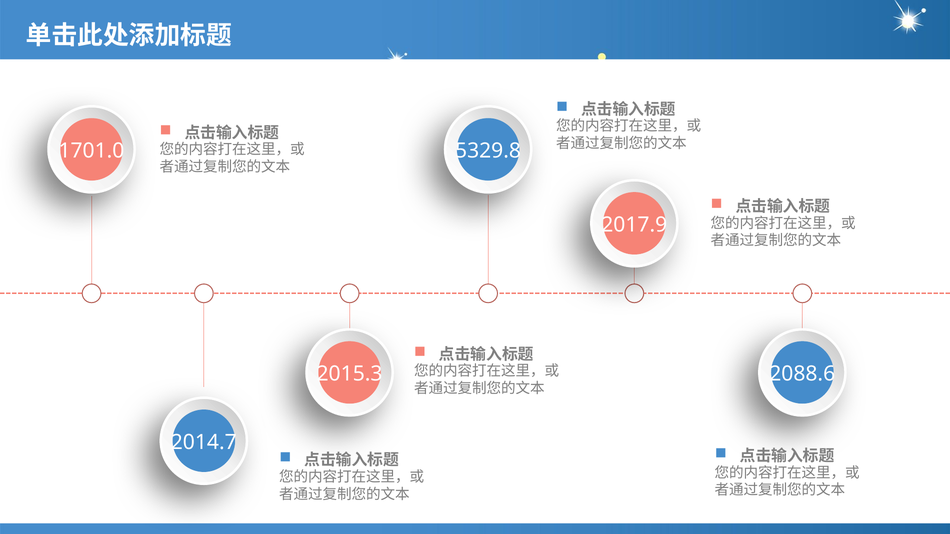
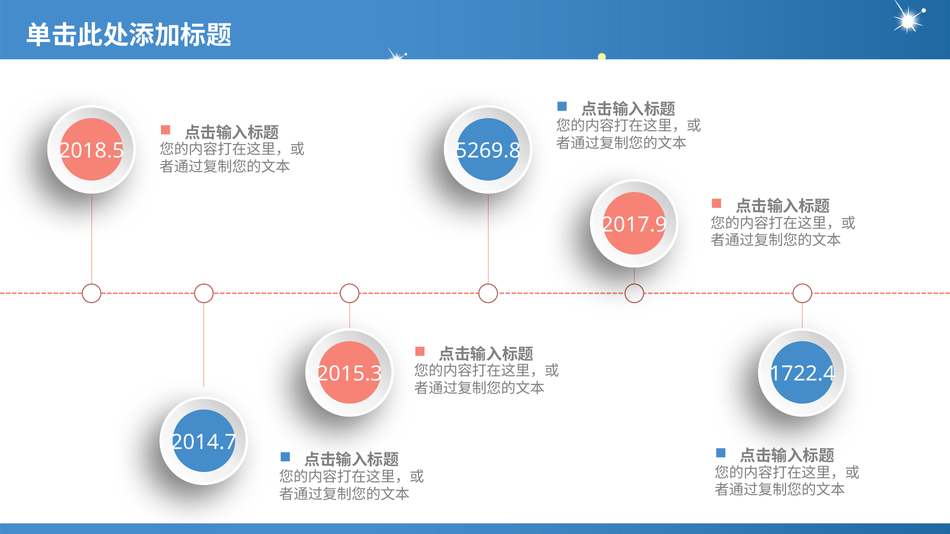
1701.0: 1701.0 -> 2018.5
5329.8: 5329.8 -> 5269.8
2088.6: 2088.6 -> 1722.4
